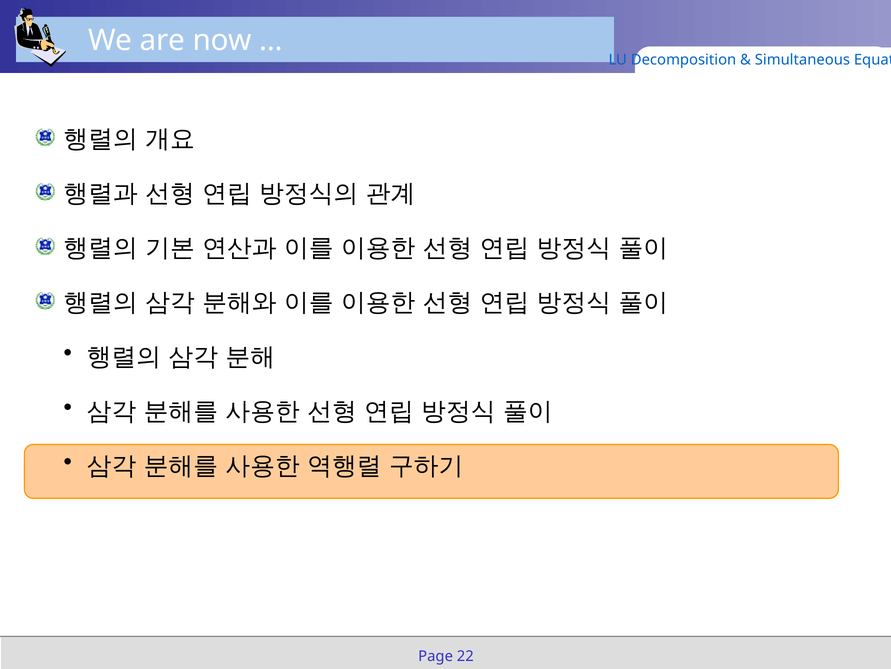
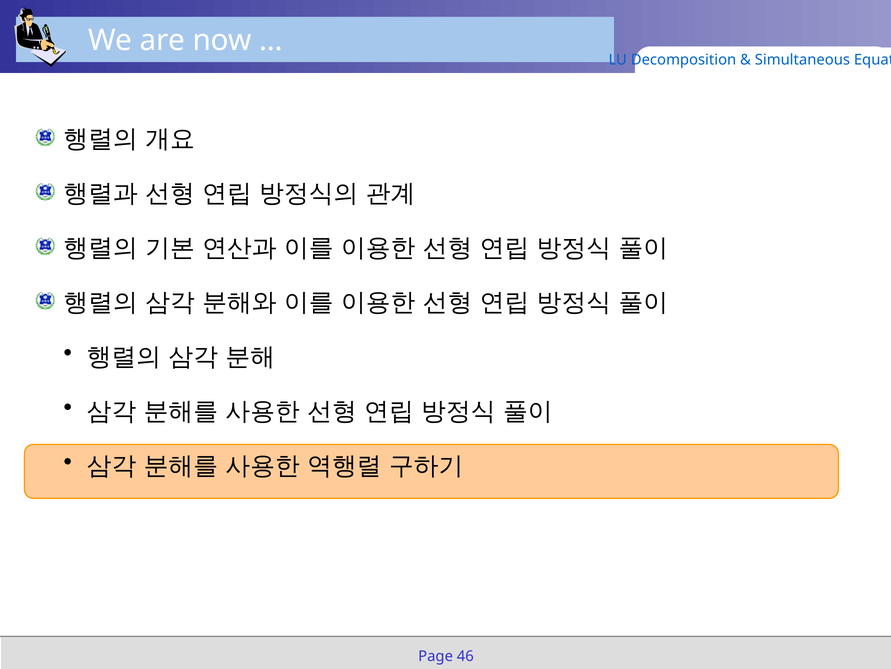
22: 22 -> 46
